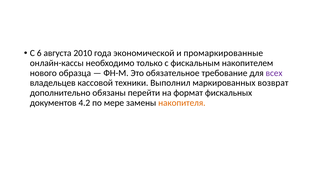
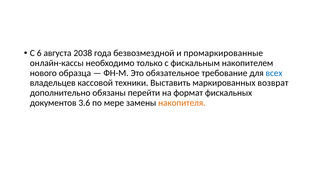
2010: 2010 -> 2038
экономической: экономической -> безвозмездной
всех colour: purple -> blue
Выполнил: Выполнил -> Выставить
4.2: 4.2 -> 3.6
